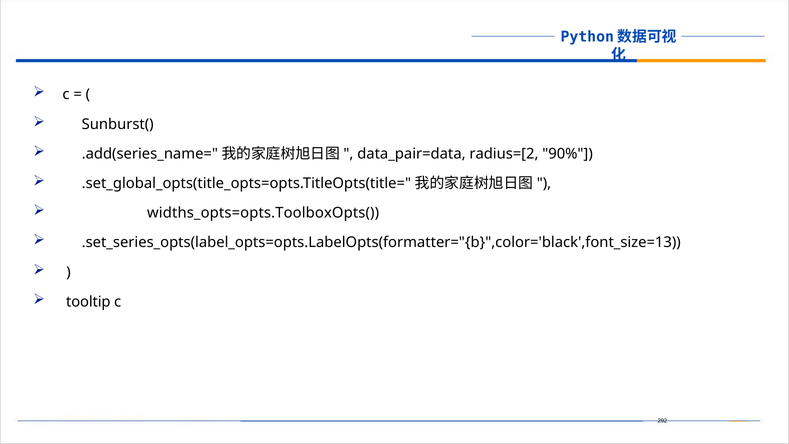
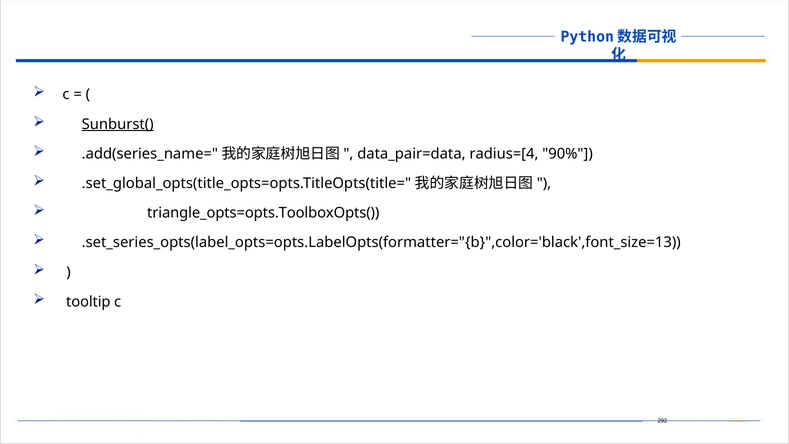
Sunburst( underline: none -> present
radius=[2: radius=[2 -> radius=[4
widths_opts=opts.ToolboxOpts(: widths_opts=opts.ToolboxOpts( -> triangle_opts=opts.ToolboxOpts(
